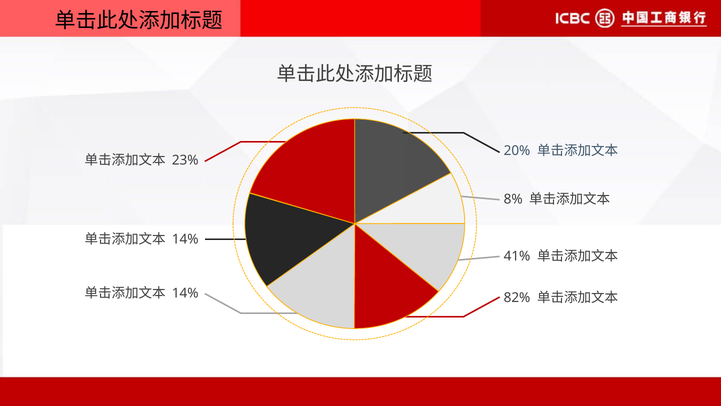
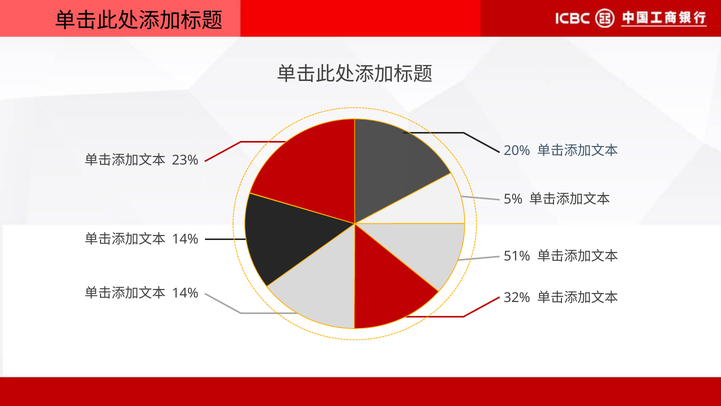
8%: 8% -> 5%
41%: 41% -> 51%
82%: 82% -> 32%
